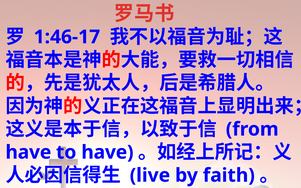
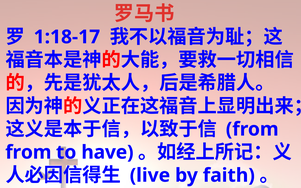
1:46-17: 1:46-17 -> 1:18-17
have at (28, 152): have -> from
